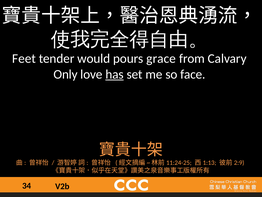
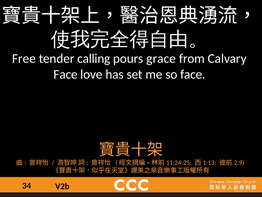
Feet: Feet -> Free
would: would -> calling
Only at (66, 74): Only -> Face
has underline: present -> none
